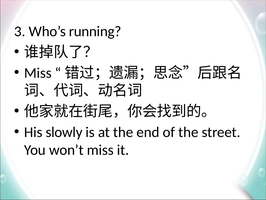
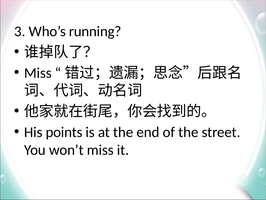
slowly: slowly -> points
